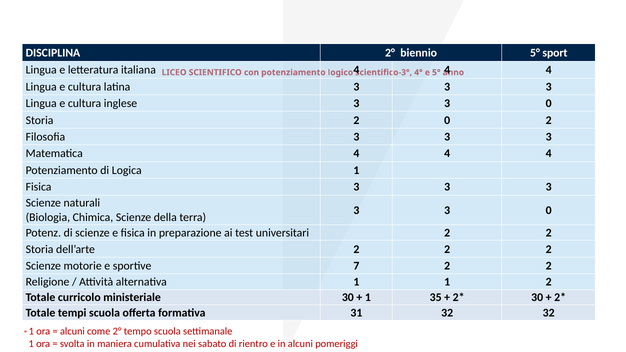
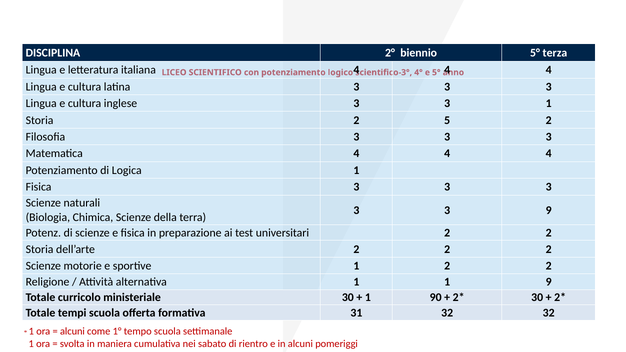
sport: sport -> terza
inglese 3 3 0: 0 -> 1
2 0: 0 -> 5
0 at (549, 210): 0 -> 9
sportive 7: 7 -> 1
1 2: 2 -> 9
35: 35 -> 90
come 2°: 2° -> 1°
